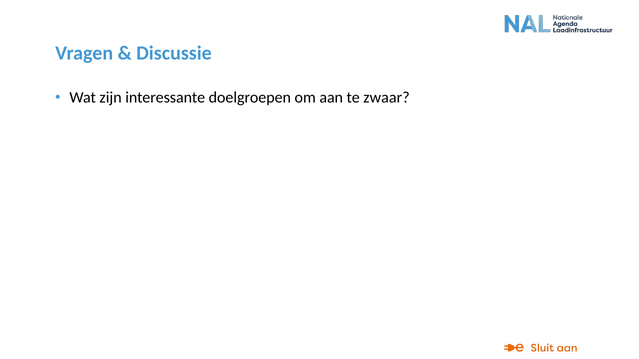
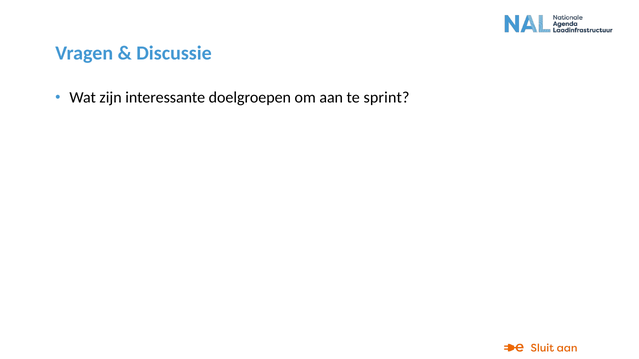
zwaar: zwaar -> sprint
